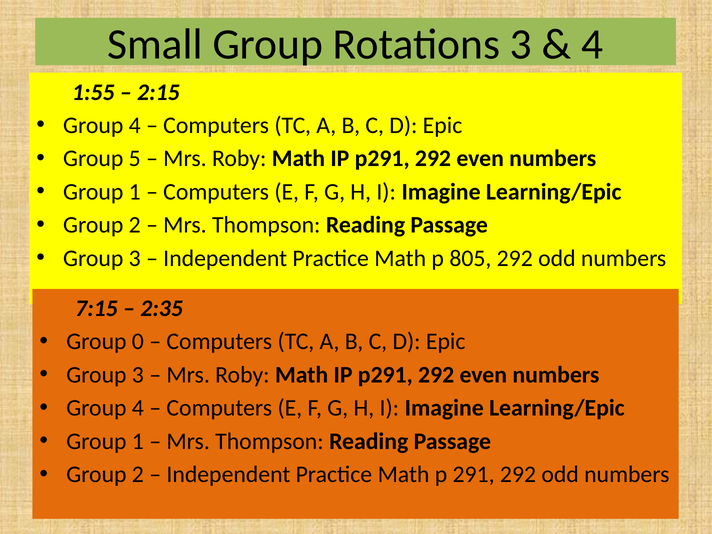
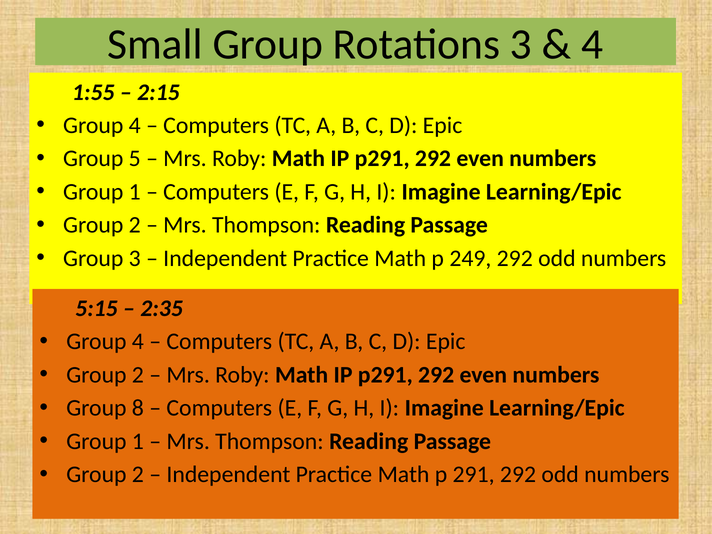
805: 805 -> 249
7:15: 7:15 -> 5:15
0 at (138, 342): 0 -> 4
3 at (138, 375): 3 -> 2
4 at (138, 408): 4 -> 8
